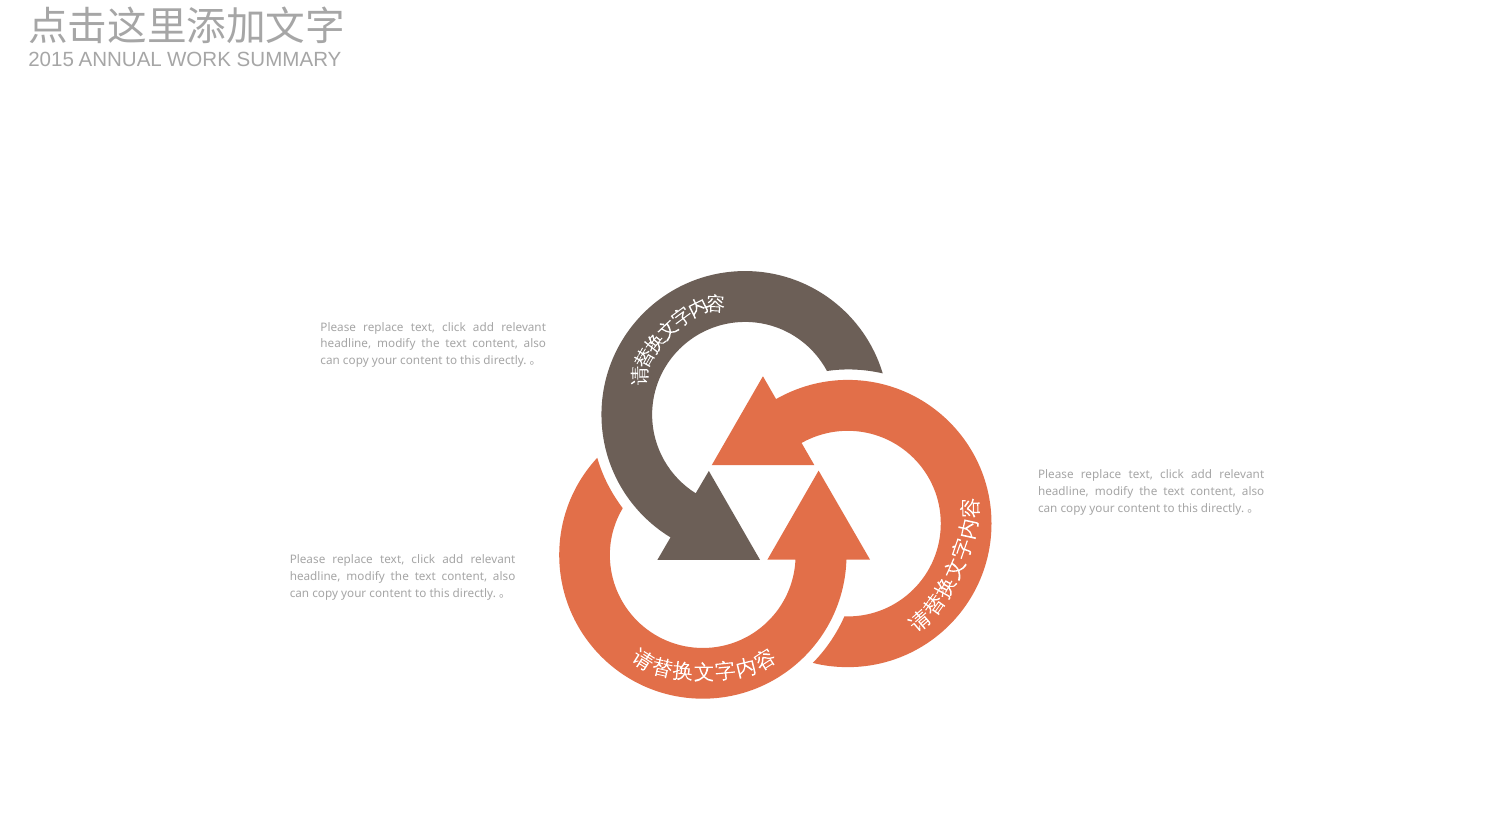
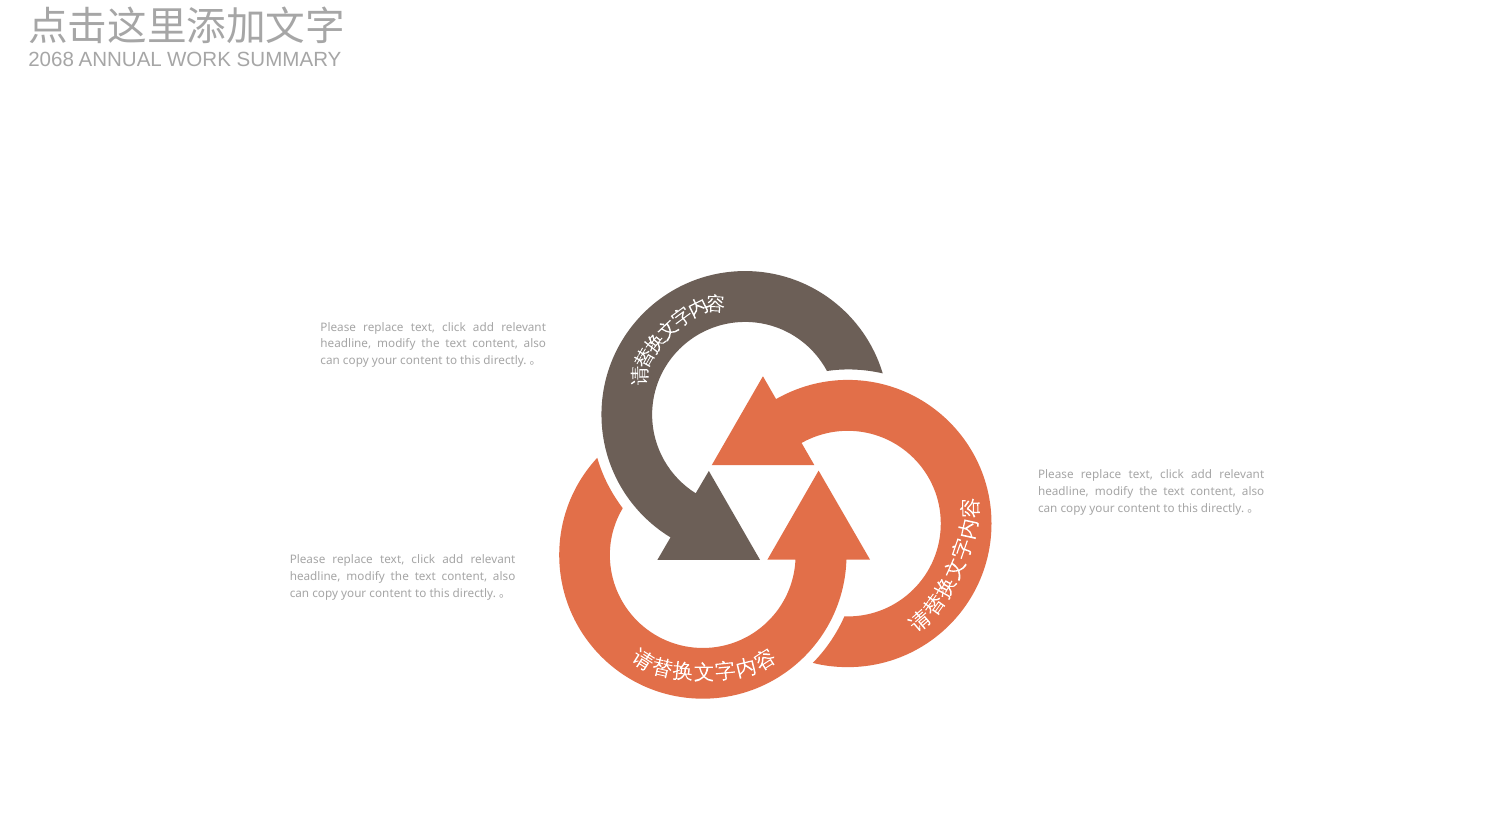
2015: 2015 -> 2068
